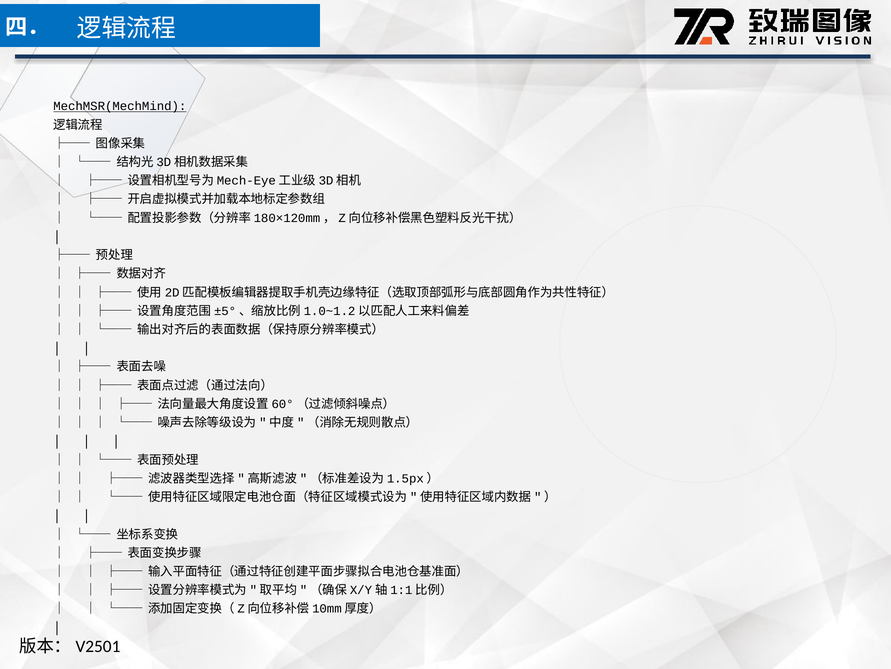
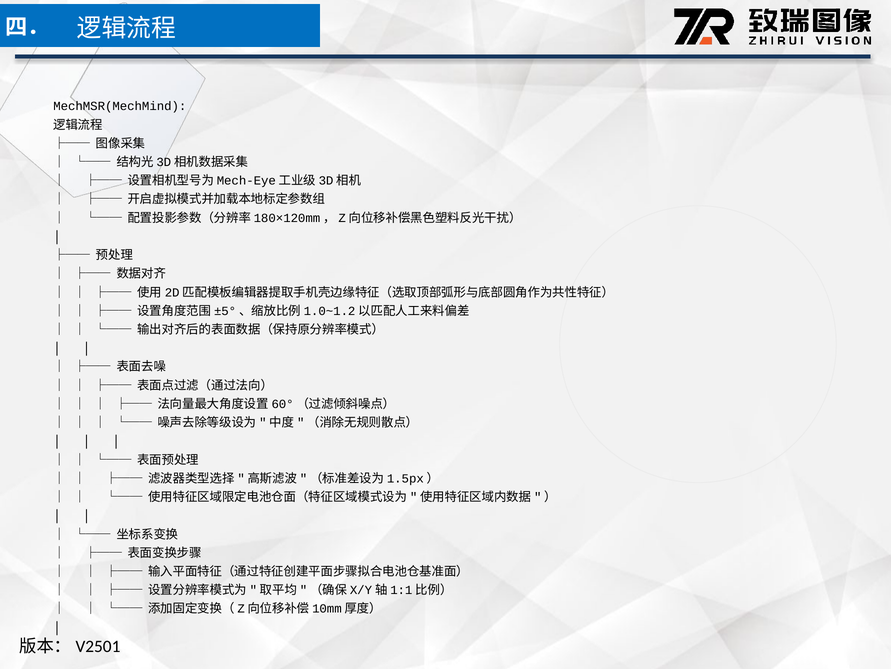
MechMSR(MechMind underline: present -> none
